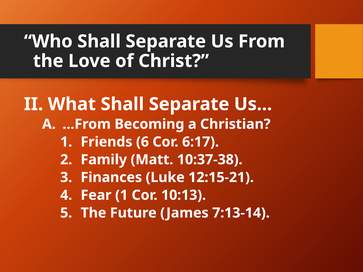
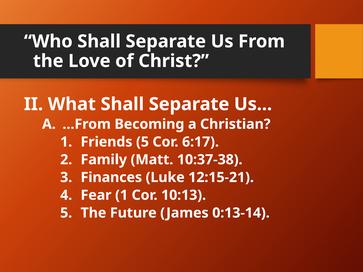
Friends 6: 6 -> 5
7:13-14: 7:13-14 -> 0:13-14
